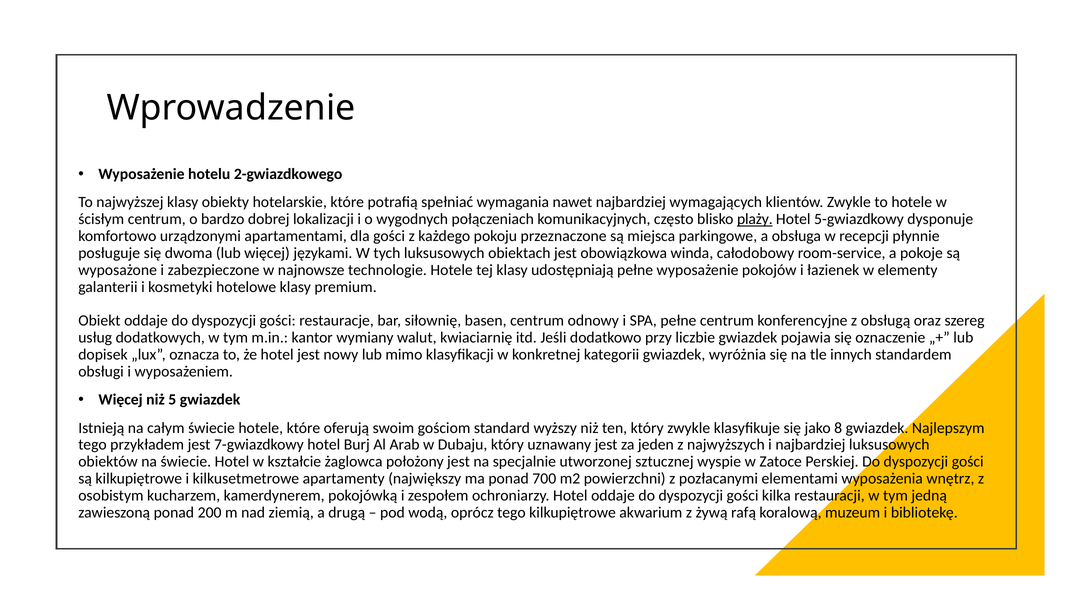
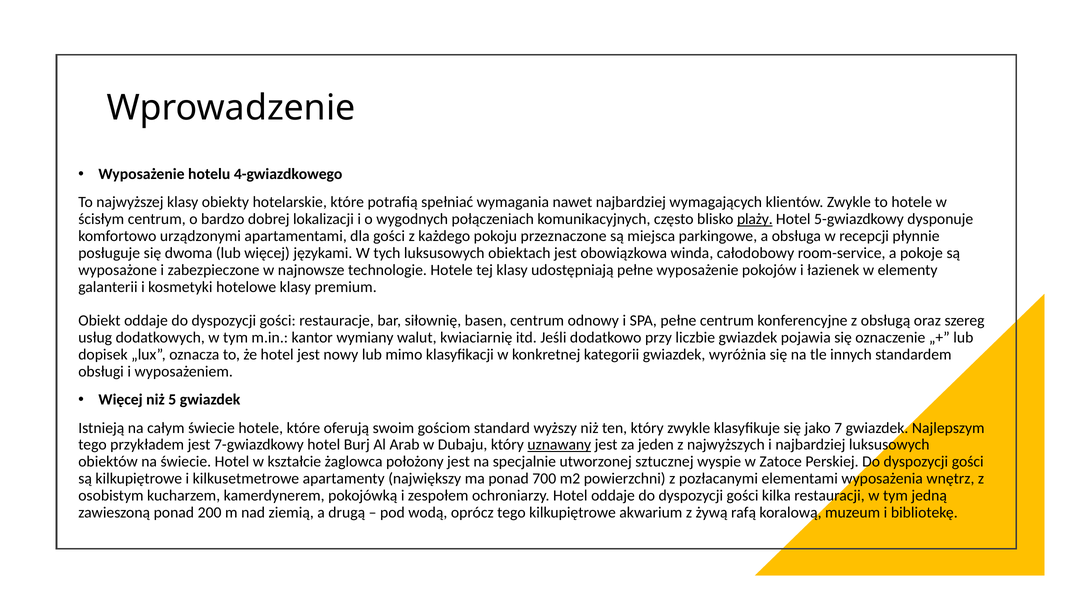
2-gwiazdkowego: 2-gwiazdkowego -> 4-gwiazdkowego
8: 8 -> 7
uznawany underline: none -> present
